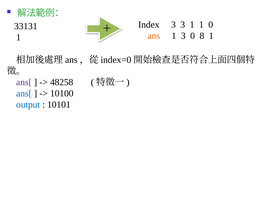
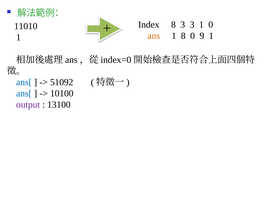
33131: 33131 -> 11010
Index 3: 3 -> 8
3 1: 1 -> 3
1 3: 3 -> 8
8: 8 -> 9
ans[ at (24, 82) colour: purple -> blue
48258: 48258 -> 51092
output colour: blue -> purple
10101: 10101 -> 13100
